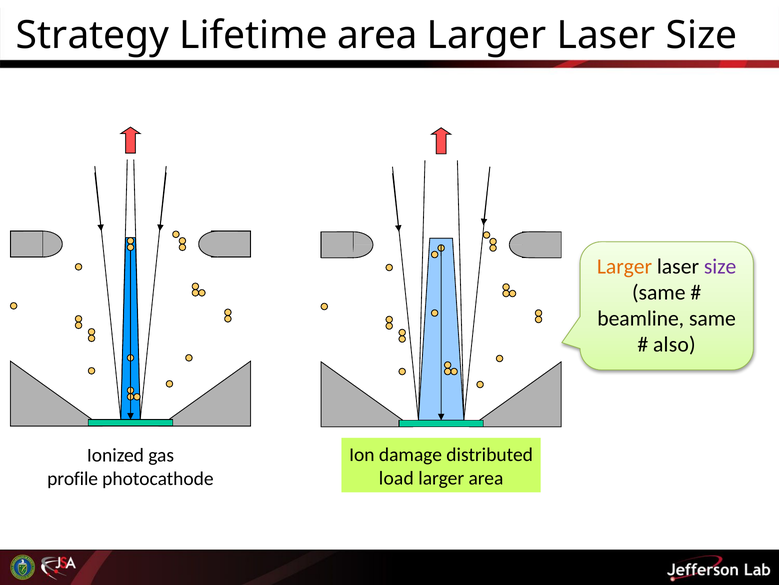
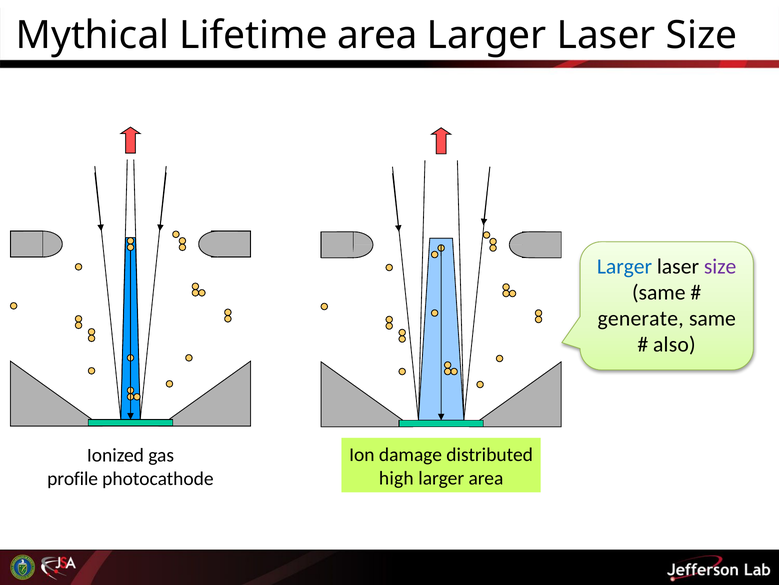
Strategy: Strategy -> Mythical
Larger at (625, 266) colour: orange -> blue
beamline: beamline -> generate
load: load -> high
